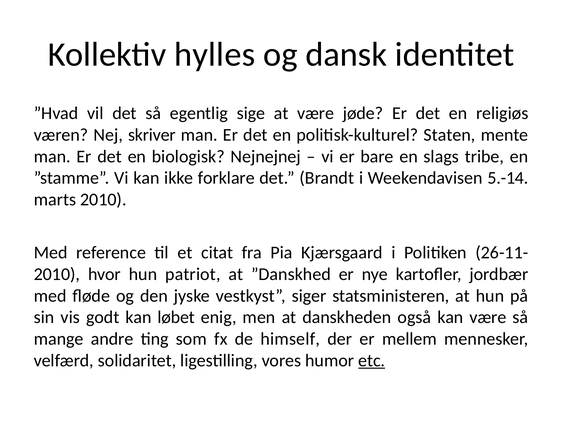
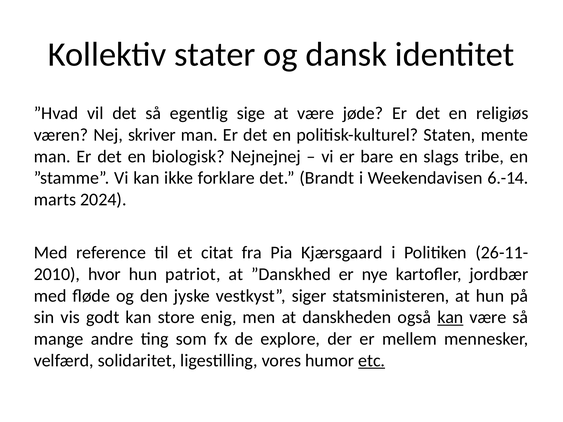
hylles: hylles -> stater
5.-14: 5.-14 -> 6.-14
marts 2010: 2010 -> 2024
løbet: løbet -> store
kan at (450, 318) underline: none -> present
himself: himself -> explore
